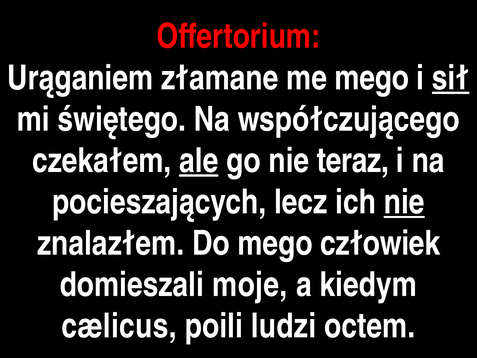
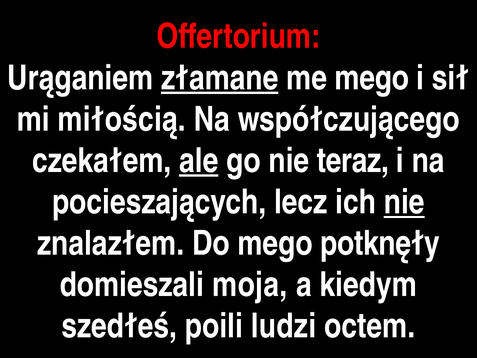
złamane underline: none -> present
sił underline: present -> none
świętego: świętego -> miłością
człowiek: człowiek -> potknęły
moje: moje -> moja
cælicus: cælicus -> szedłeś
